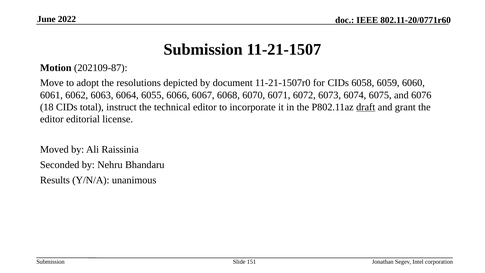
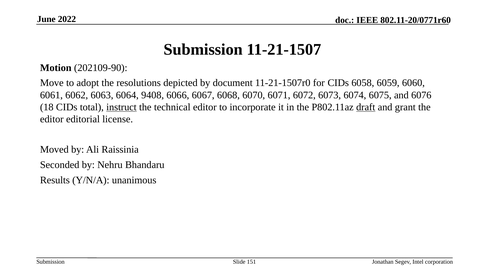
202109-87: 202109-87 -> 202109-90
6055: 6055 -> 9408
instruct underline: none -> present
